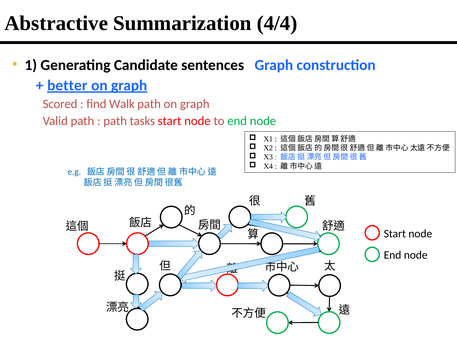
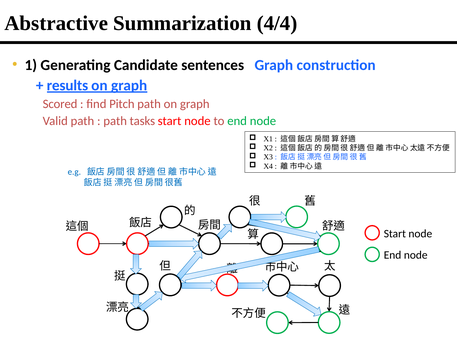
better: better -> results
Walk: Walk -> Pitch
